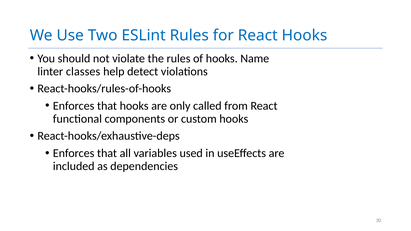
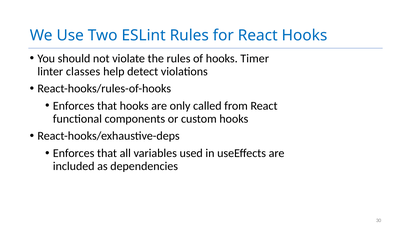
Name: Name -> Timer
